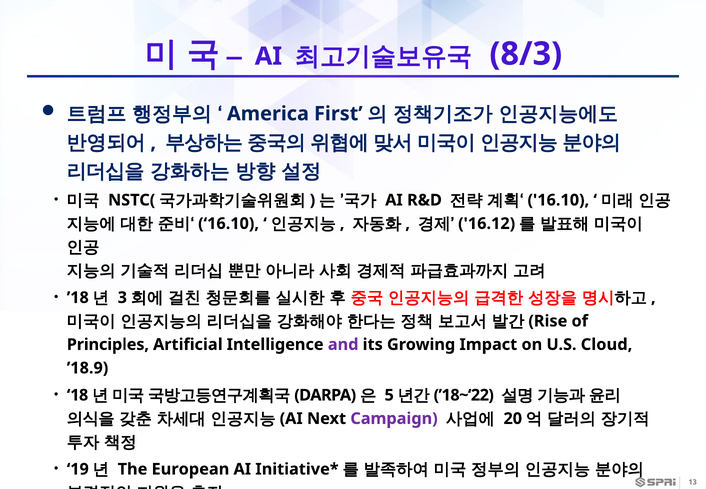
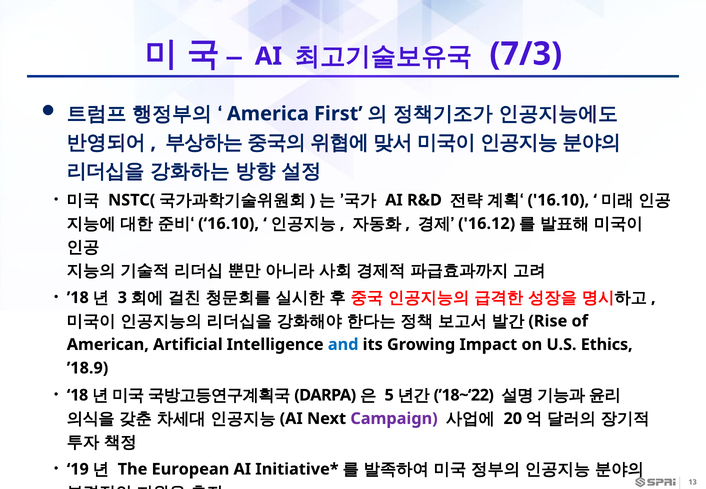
8/3: 8/3 -> 7/3
Principles: Principles -> American
and colour: purple -> blue
Cloud: Cloud -> Ethics
